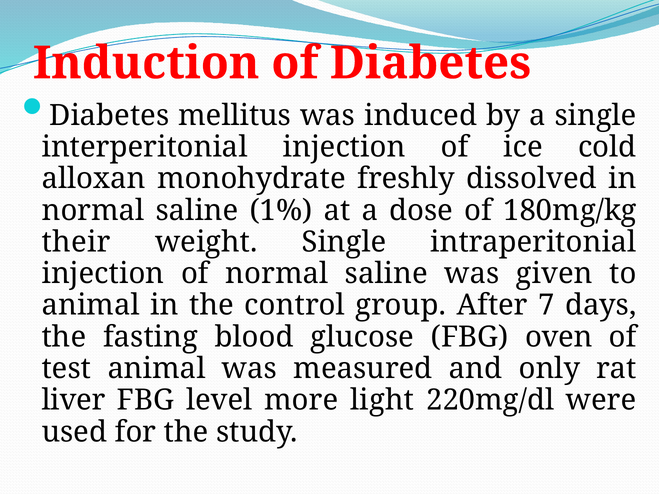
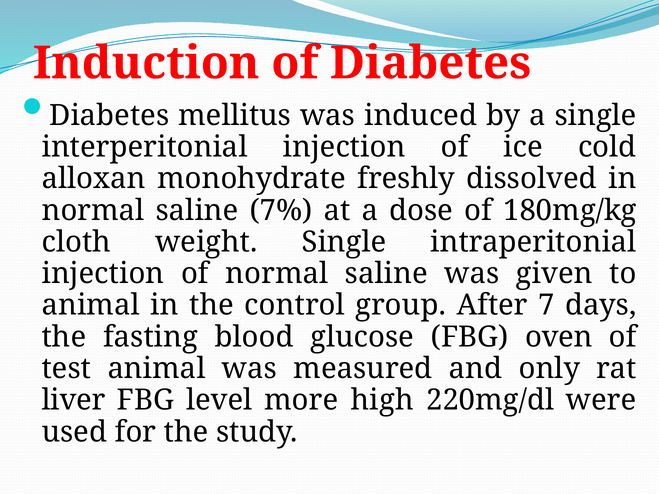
1%: 1% -> 7%
their: their -> cloth
light: light -> high
